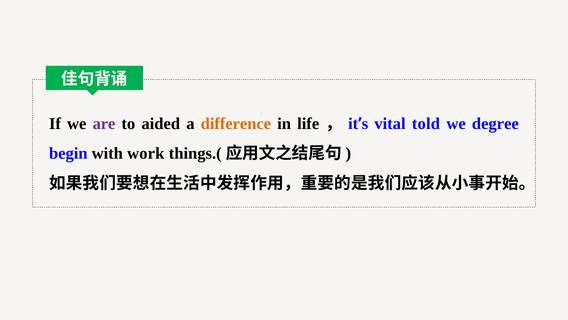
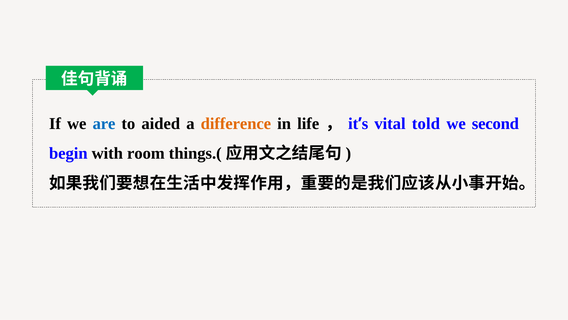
are colour: purple -> blue
degree: degree -> second
work: work -> room
